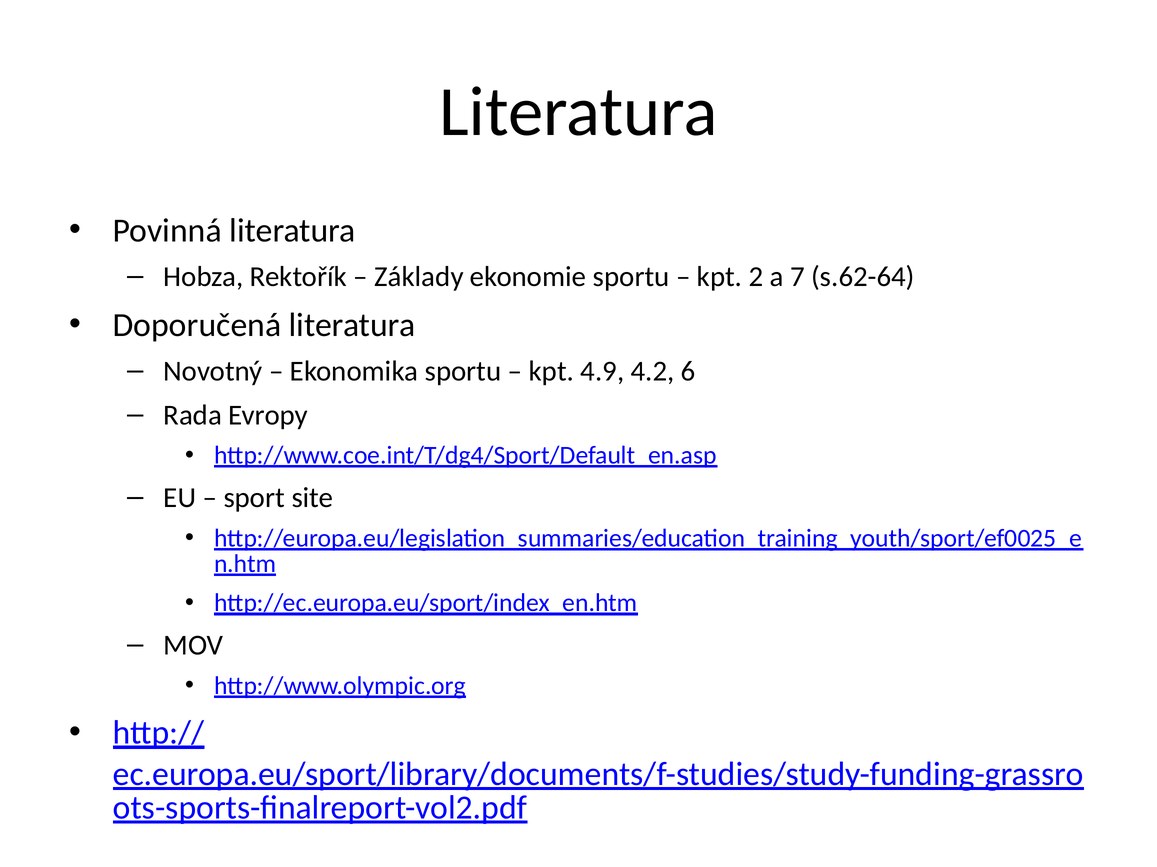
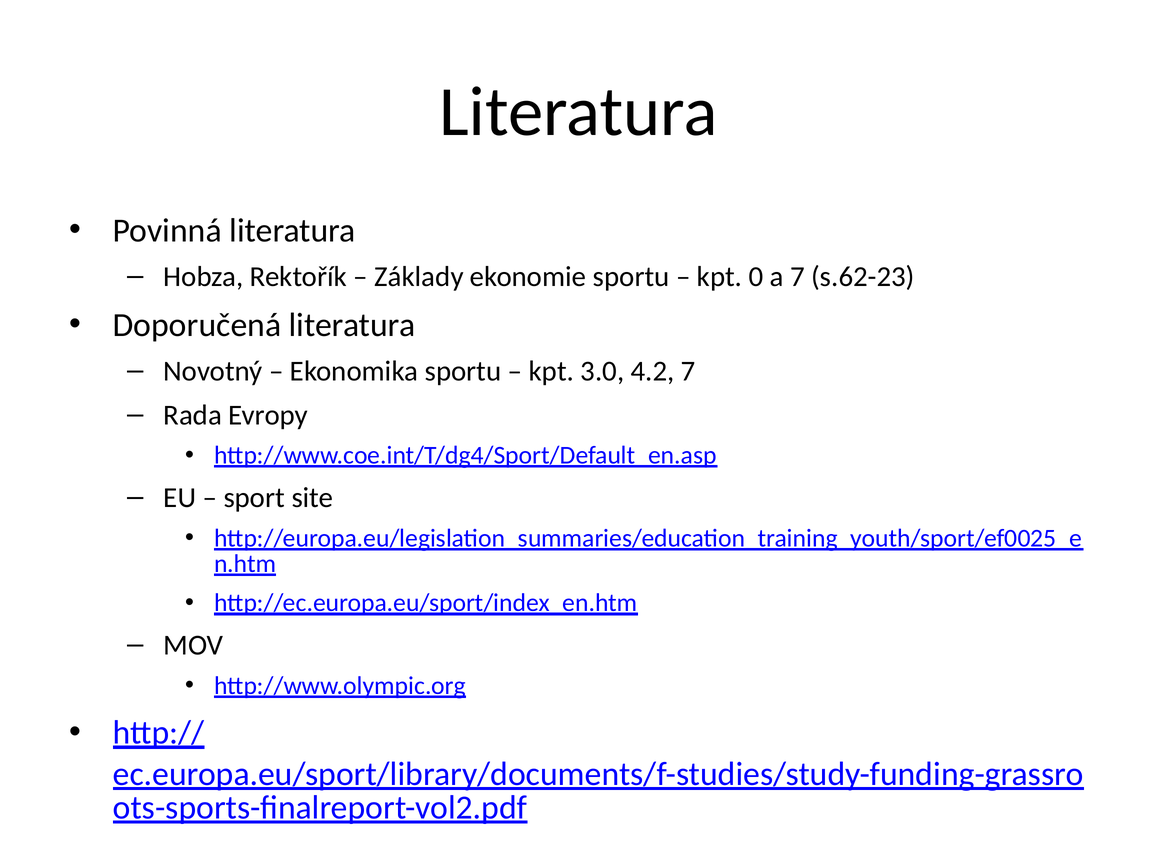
2: 2 -> 0
s.62-64: s.62-64 -> s.62-23
4.9: 4.9 -> 3.0
4.2 6: 6 -> 7
